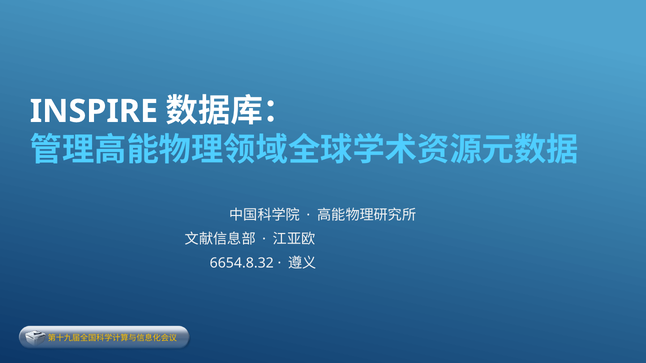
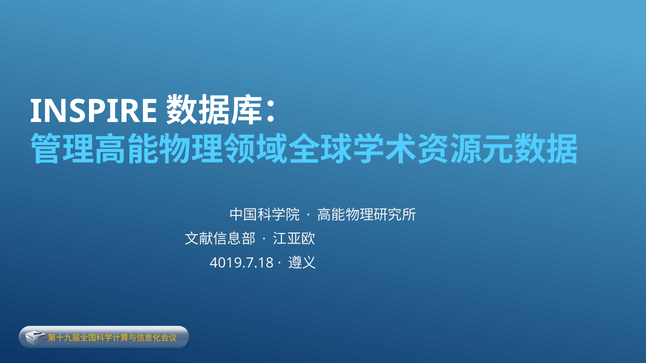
6654.8.32: 6654.8.32 -> 4019.7.18
